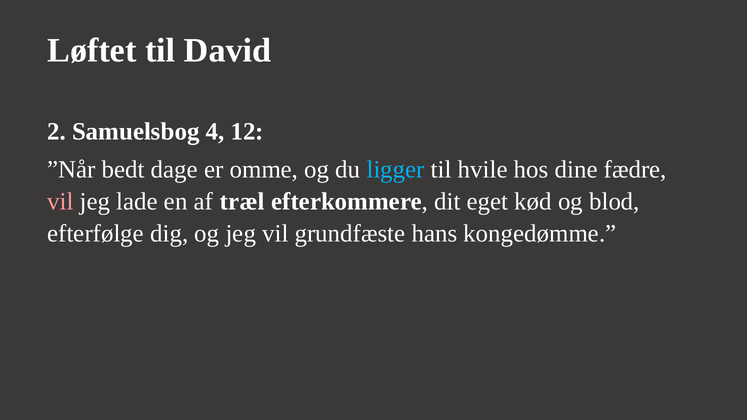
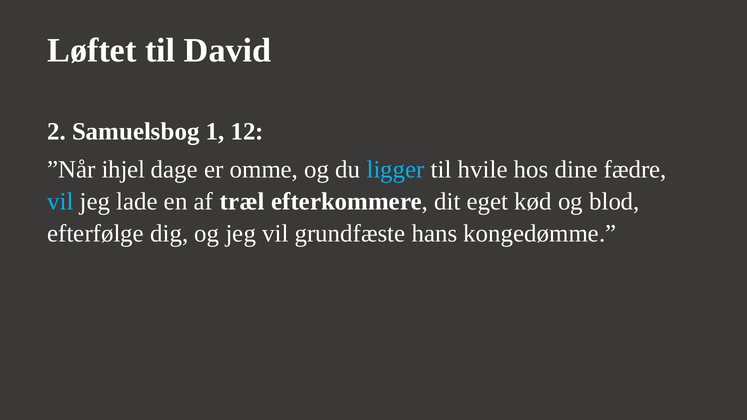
4: 4 -> 1
bedt: bedt -> ihjel
vil at (60, 202) colour: pink -> light blue
